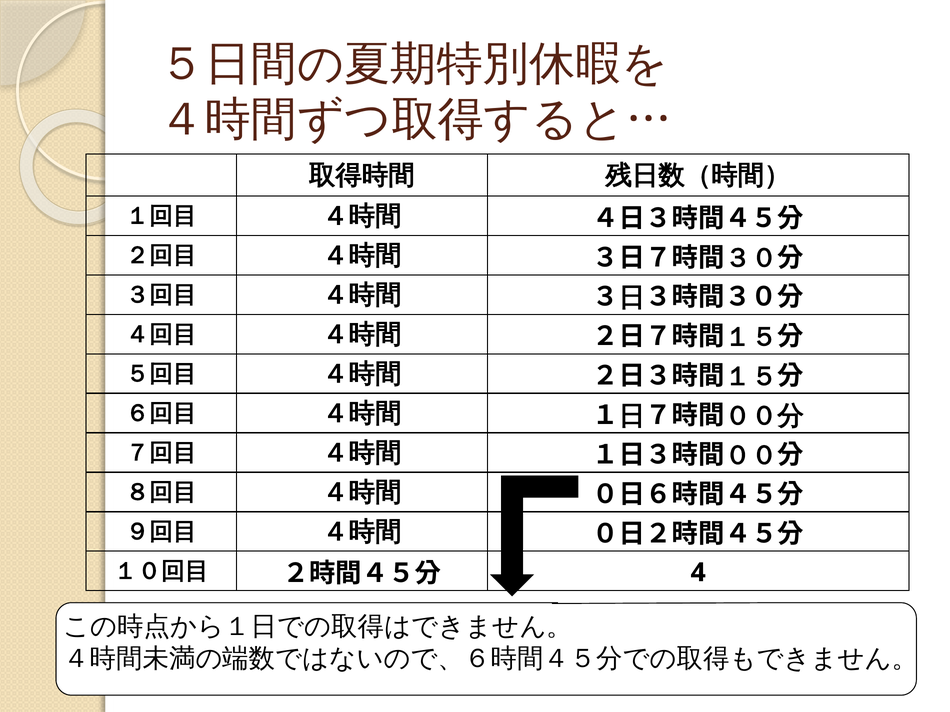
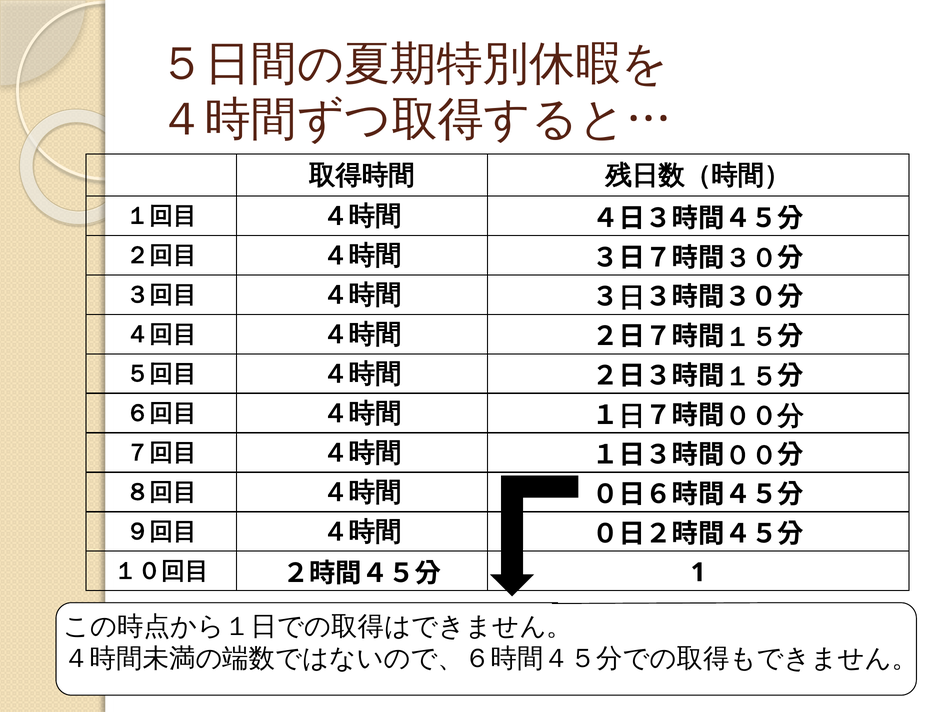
4: 4 -> 1
